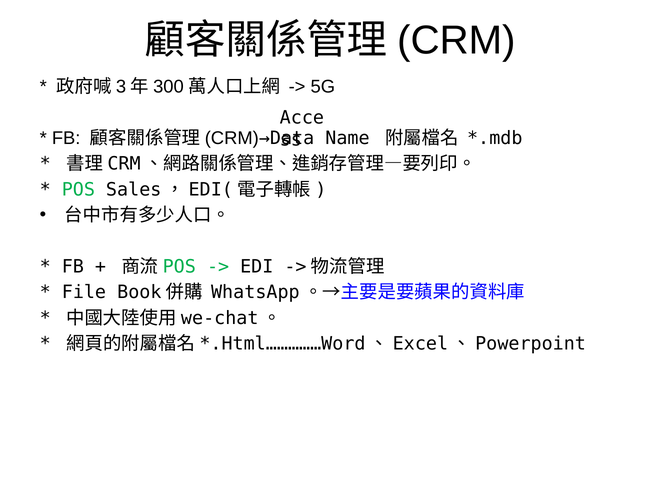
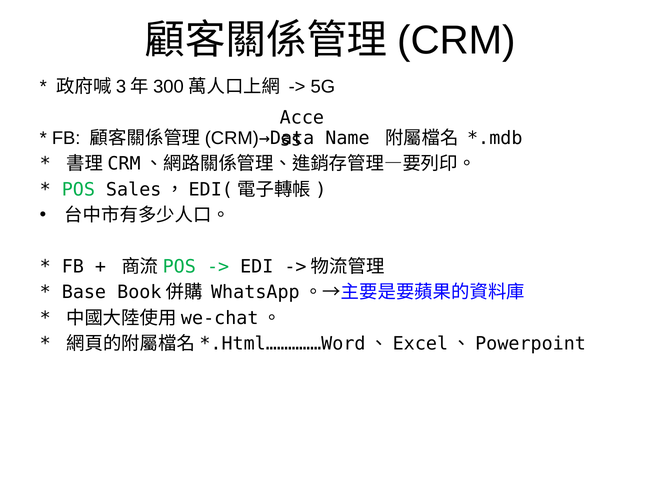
File: File -> Base
